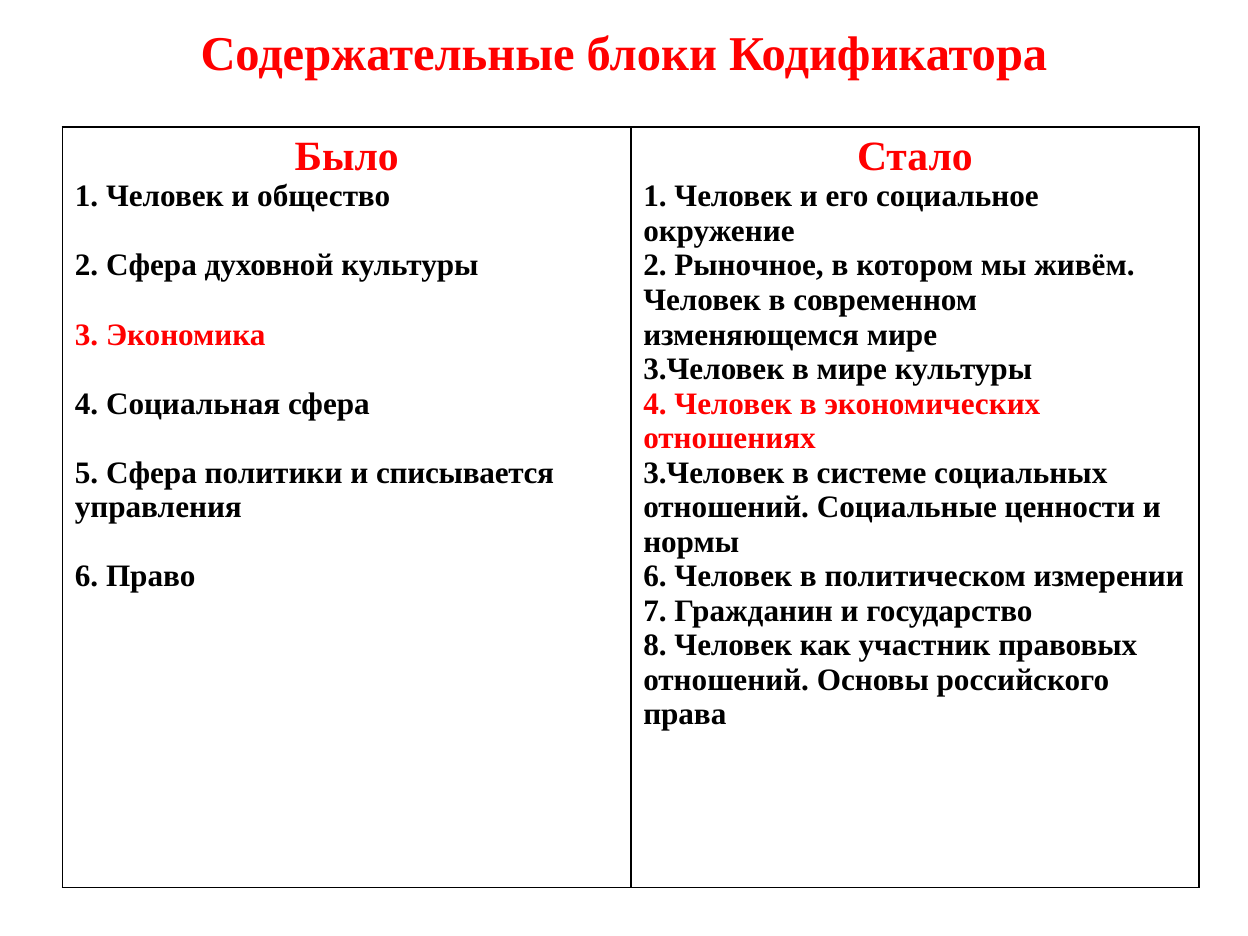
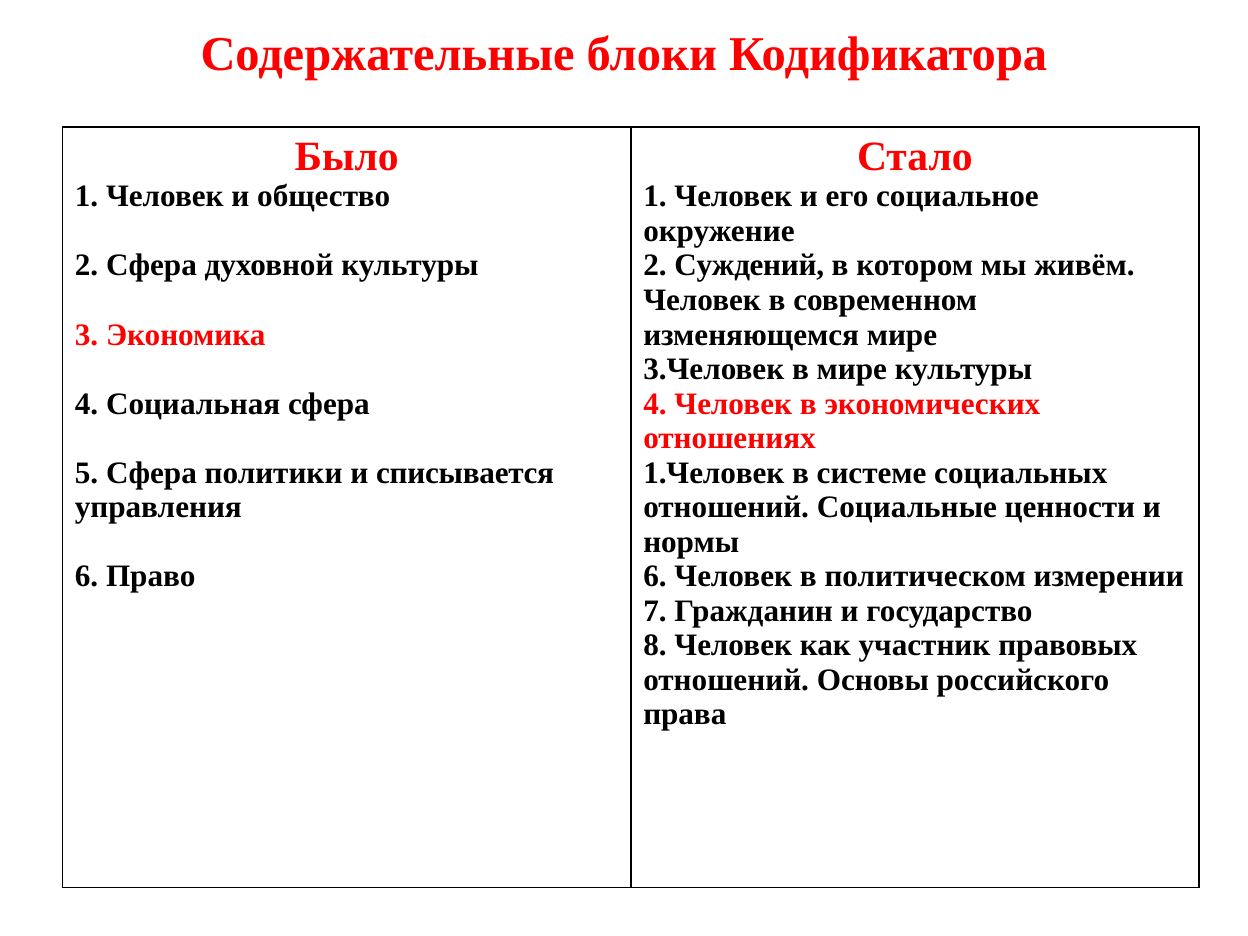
Рыночное: Рыночное -> Суждений
3.Человек at (714, 473): 3.Человек -> 1.Человек
